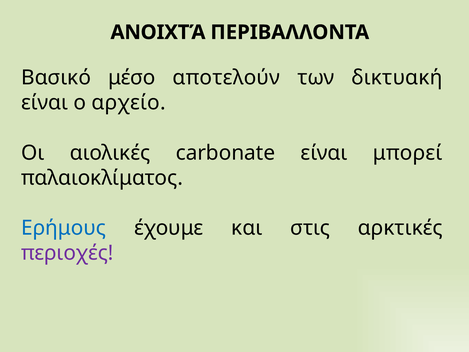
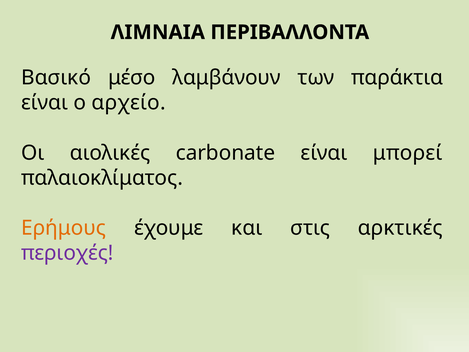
ΑΝΟΙΧΤΆ: ΑΝΟΙΧΤΆ -> ΛΙΜΝΑΙΑ
αποτελούν: αποτελούν -> λαμβάνουν
δικτυακή: δικτυακή -> παράκτια
Ερήμους colour: blue -> orange
